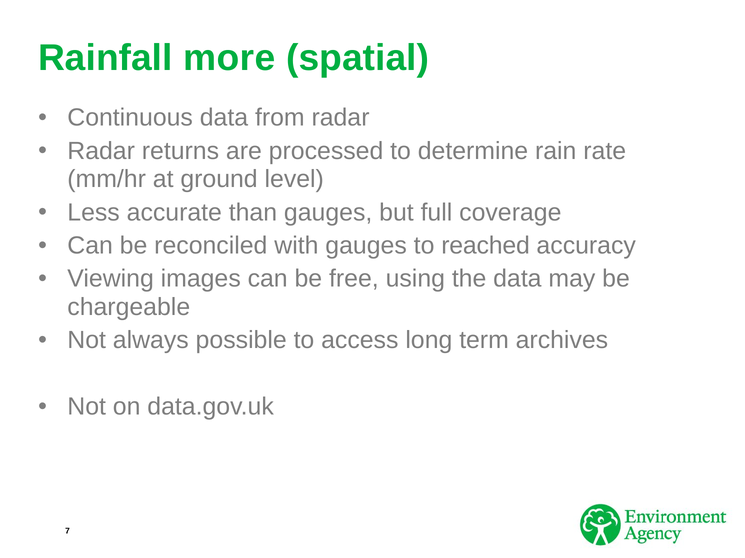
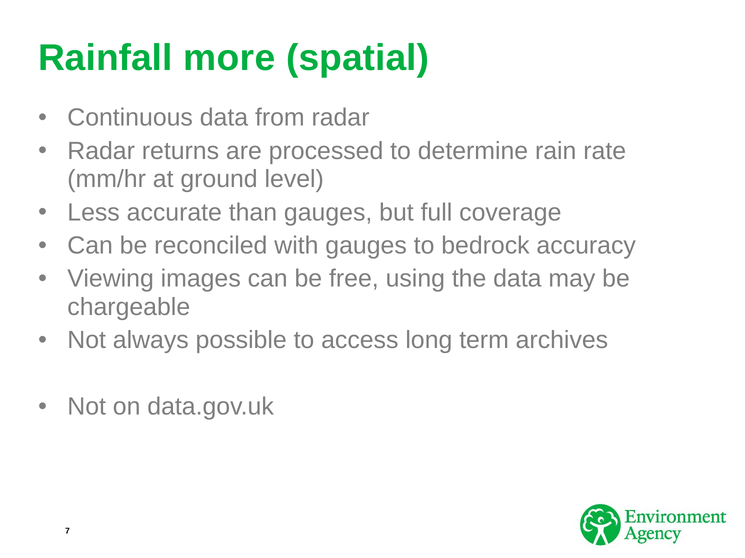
reached: reached -> bedrock
